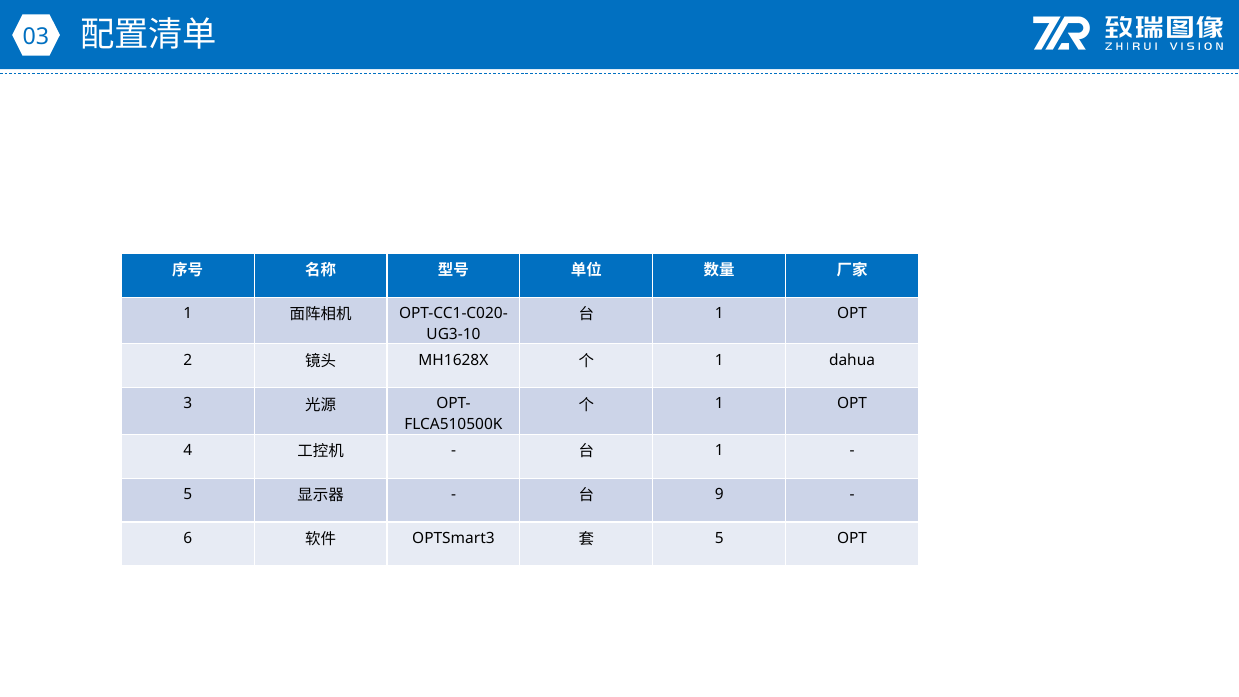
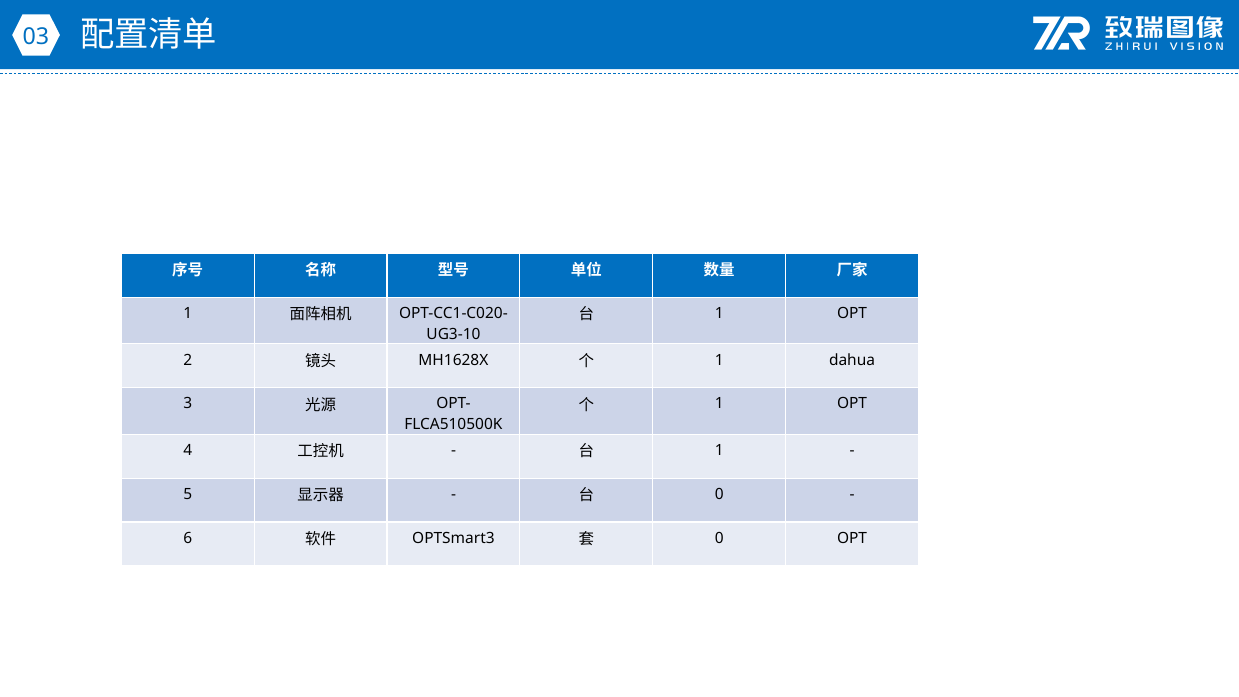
9 at (719, 494): 9 -> 0
5 at (719, 538): 5 -> 0
